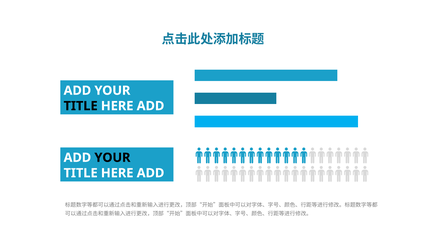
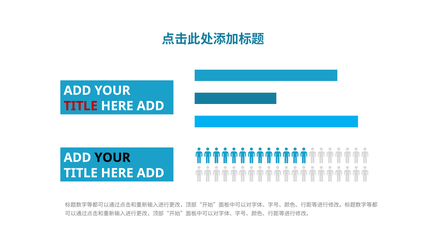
TITLE at (81, 106) colour: black -> red
